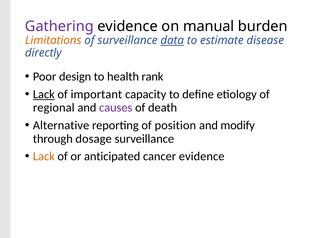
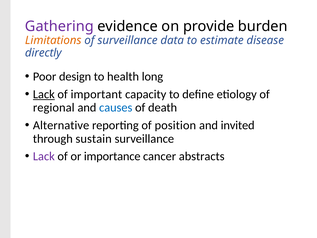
manual: manual -> provide
data underline: present -> none
rank: rank -> long
causes colour: purple -> blue
modify: modify -> invited
dosage: dosage -> sustain
Lack at (44, 156) colour: orange -> purple
anticipated: anticipated -> importance
cancer evidence: evidence -> abstracts
